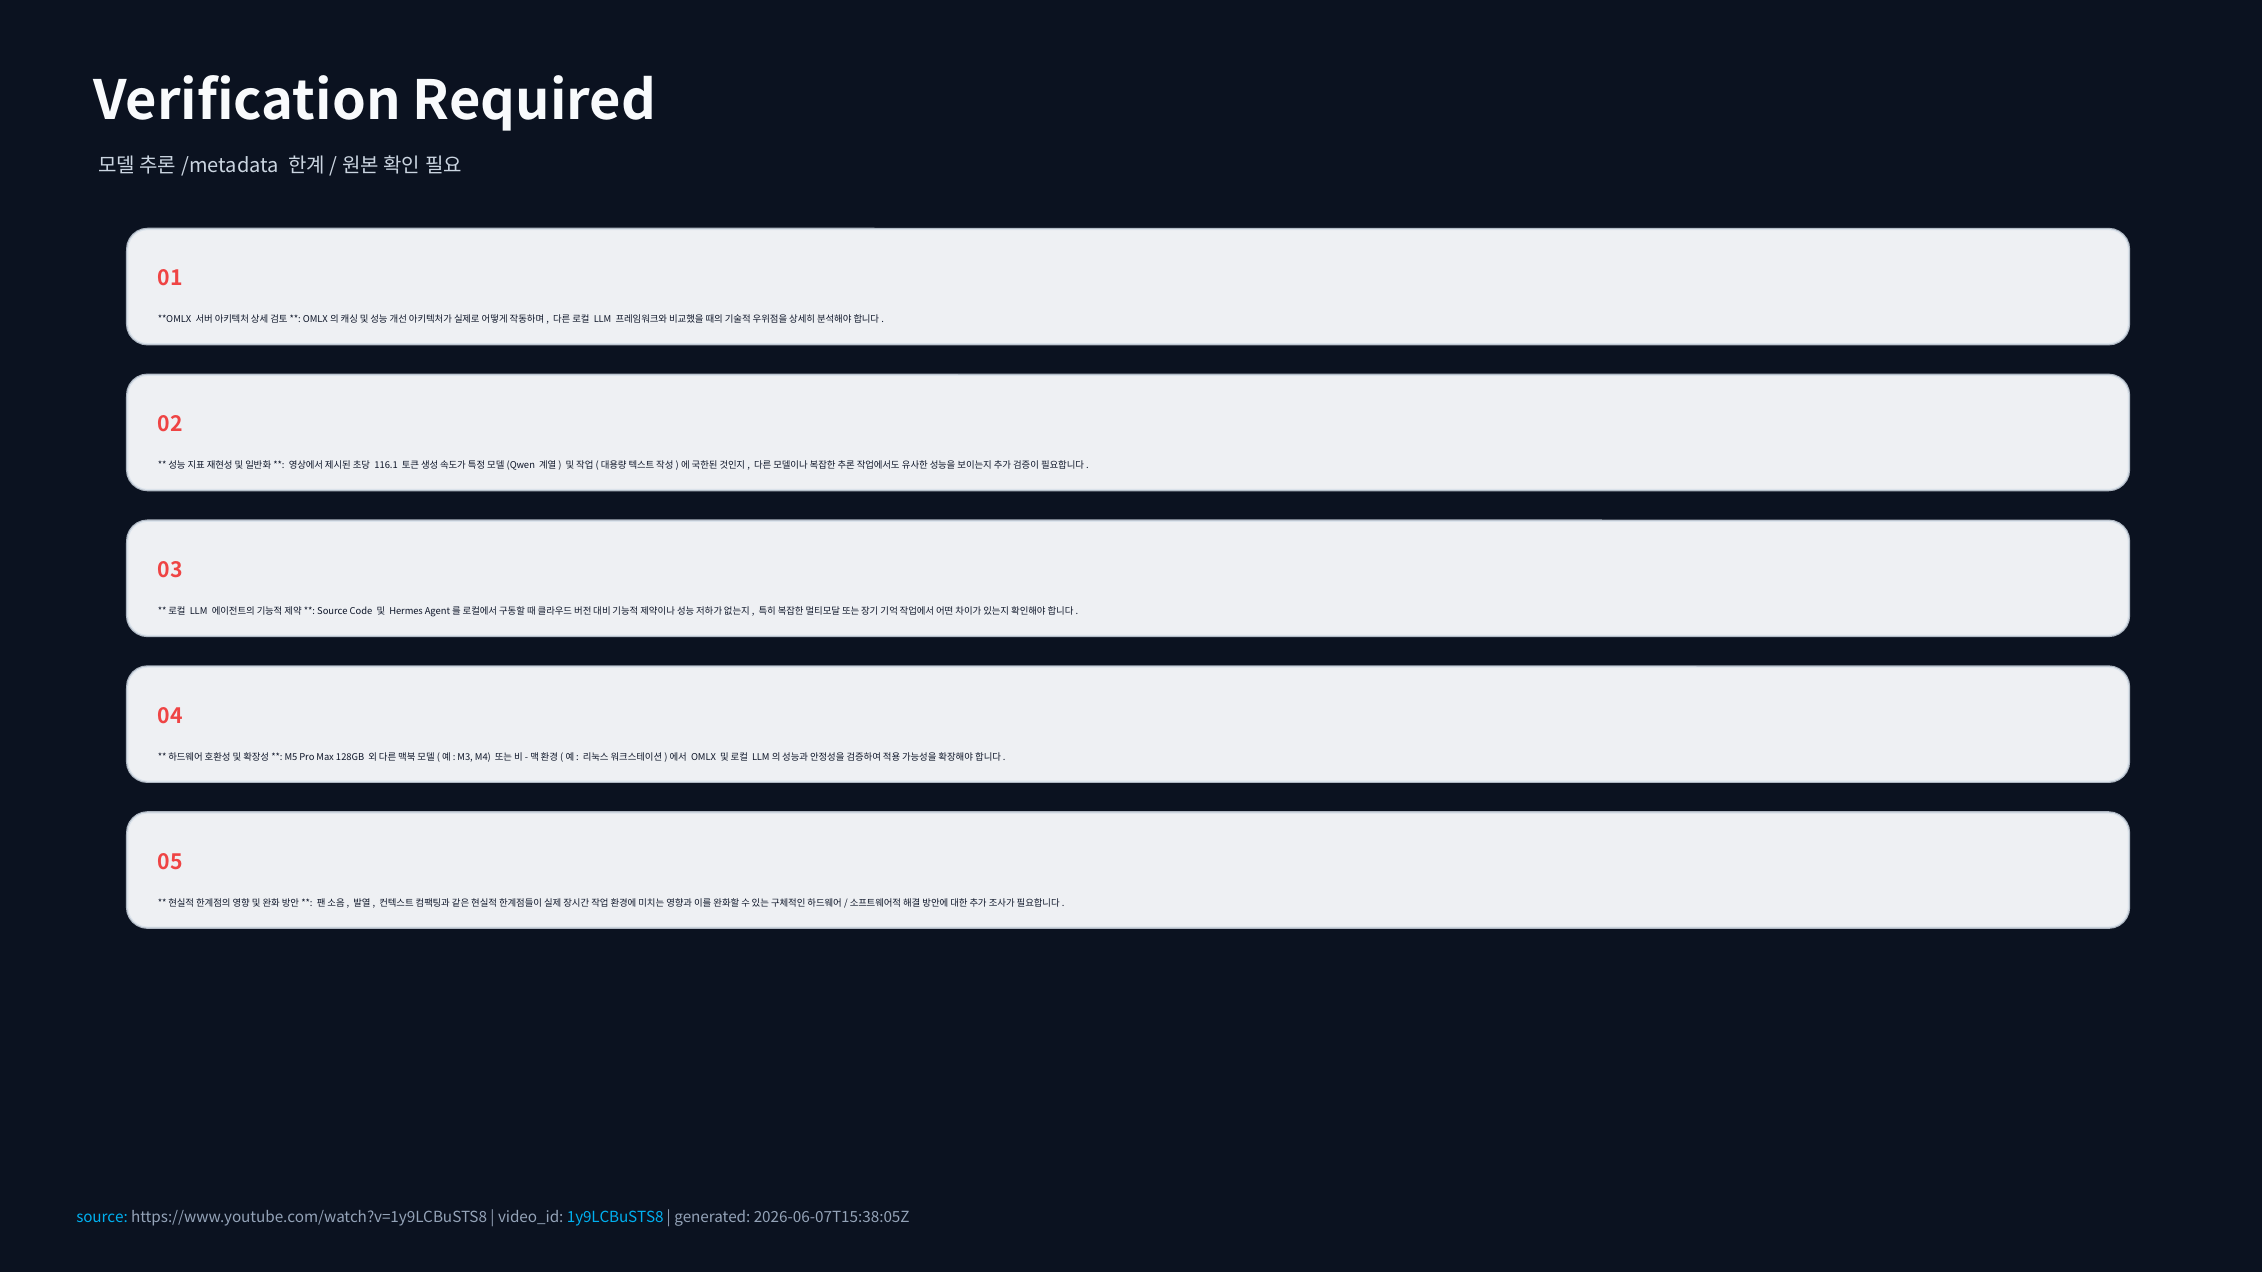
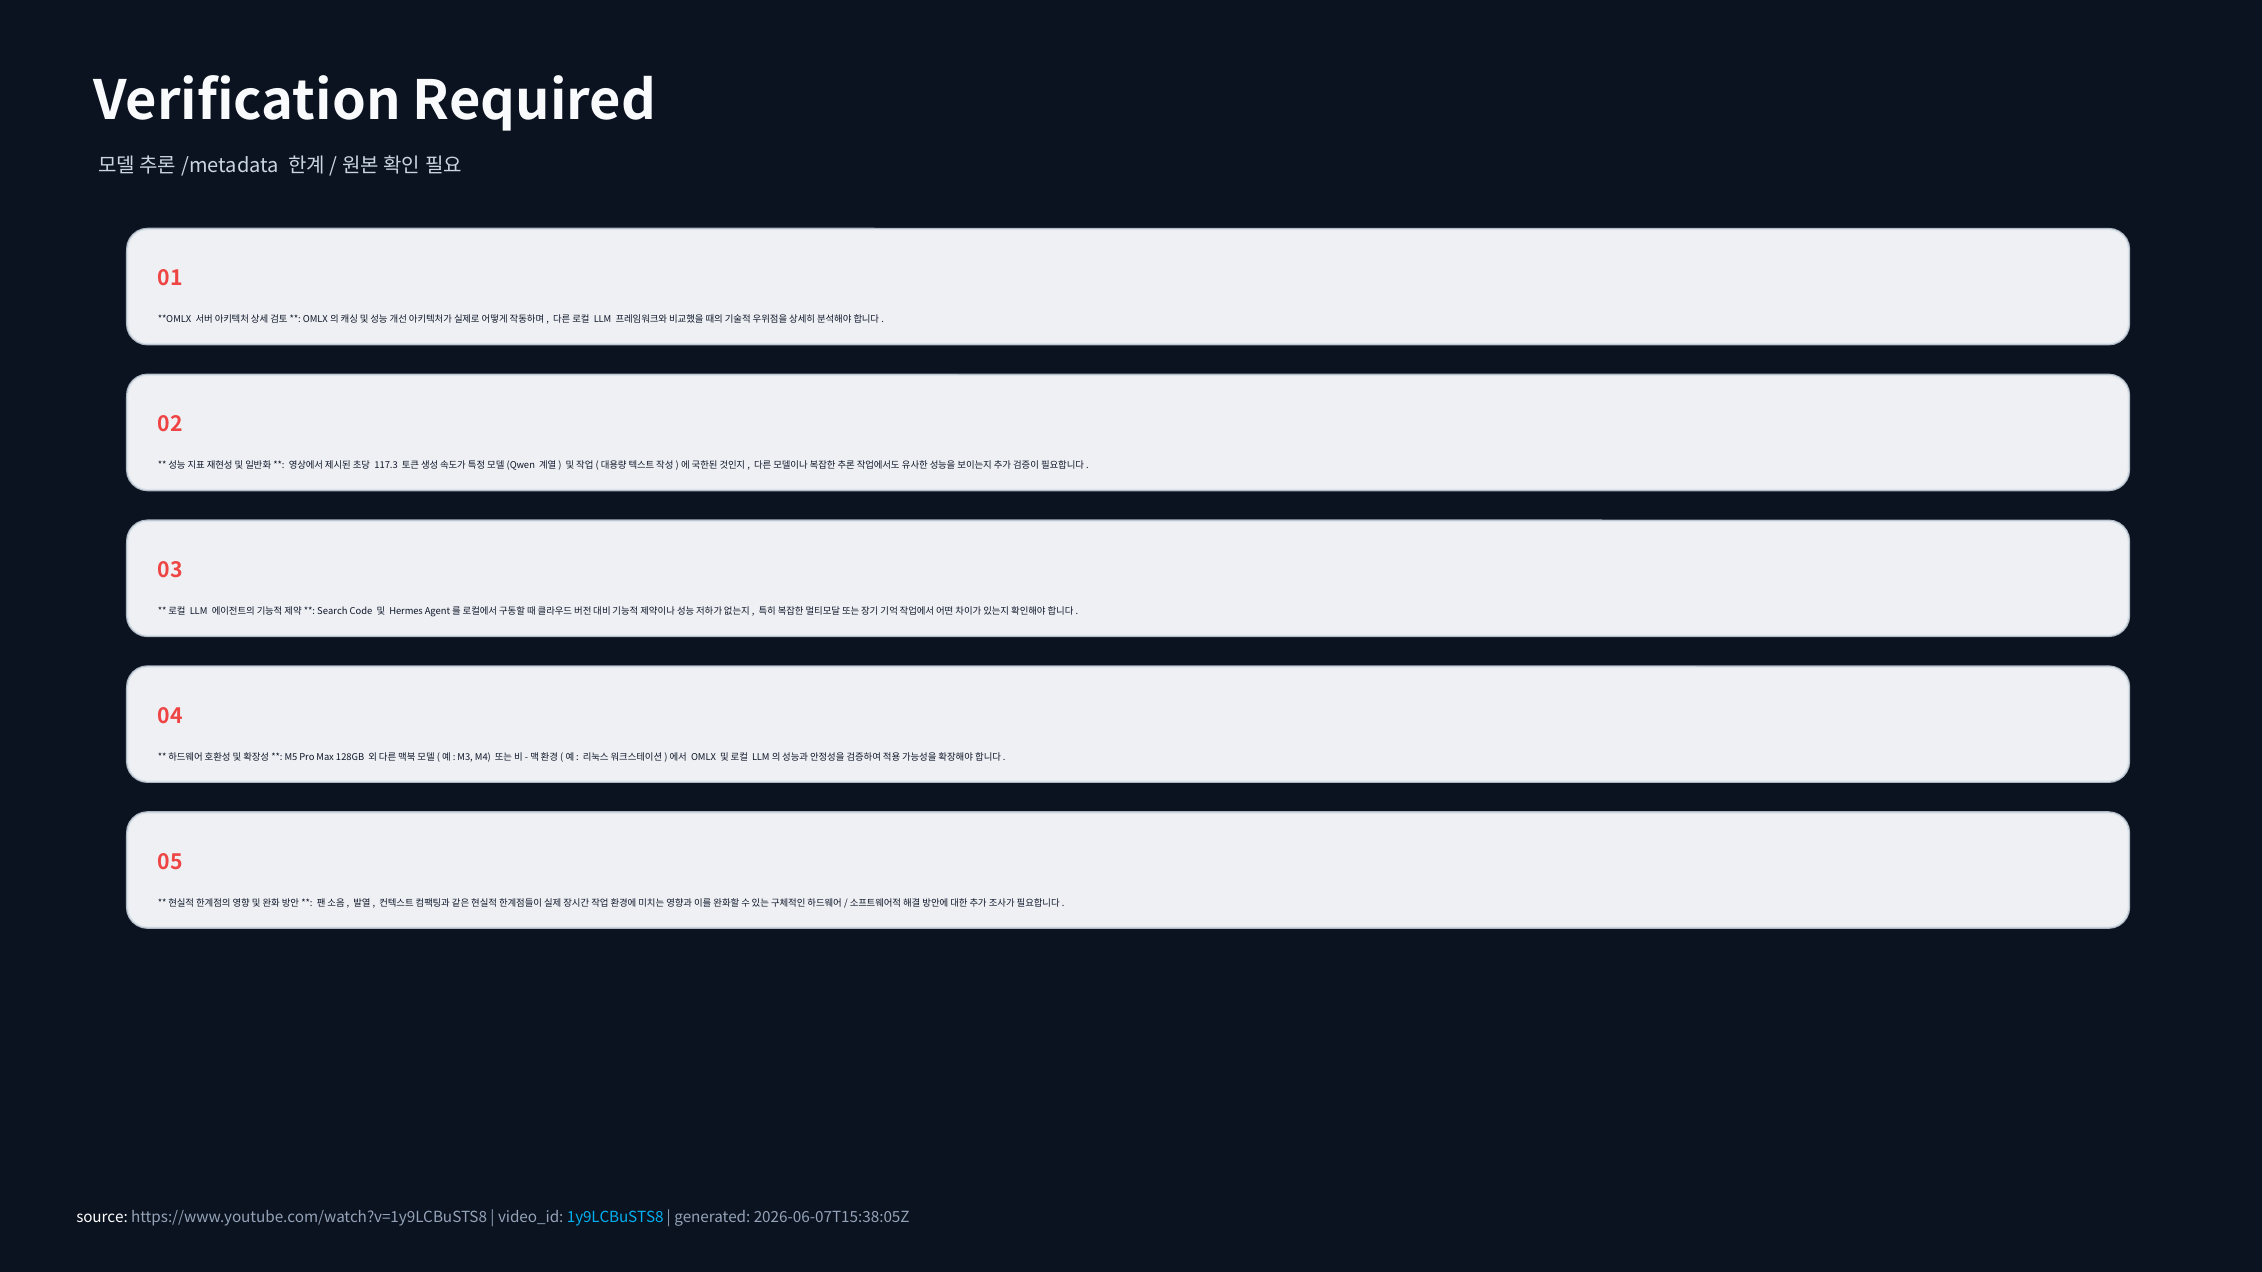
116.1: 116.1 -> 117.3
Source at (332, 611): Source -> Search
source at (102, 1218) colour: light blue -> white
